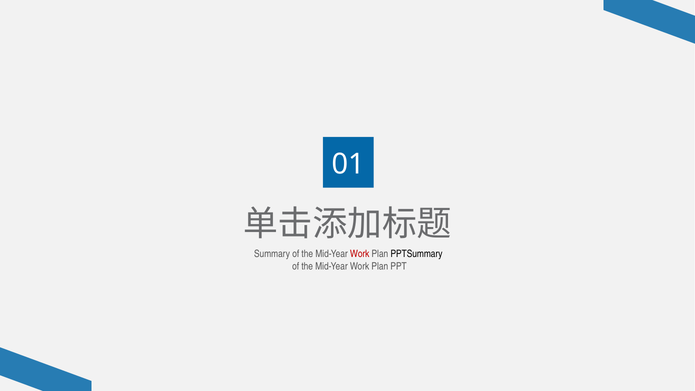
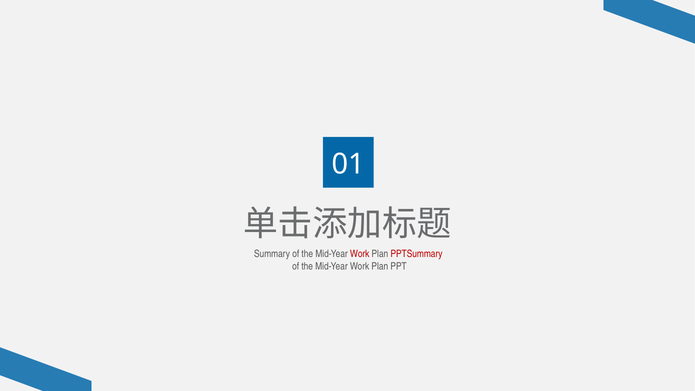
PPTSummary colour: black -> red
